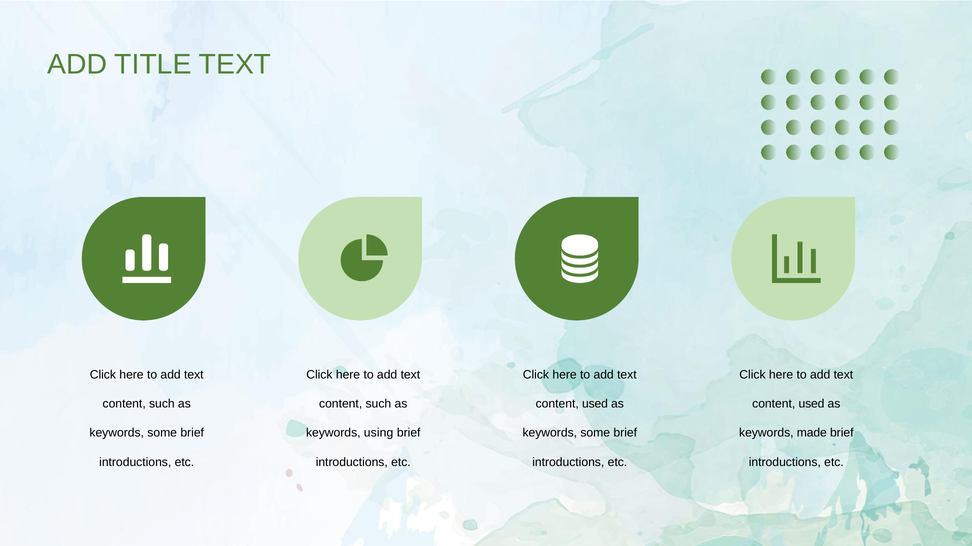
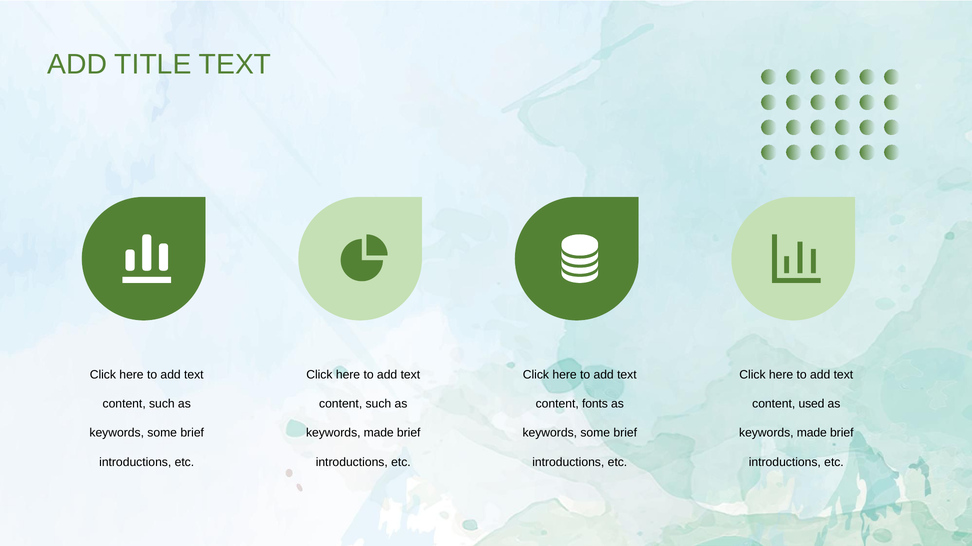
used at (595, 404): used -> fonts
using at (379, 434): using -> made
